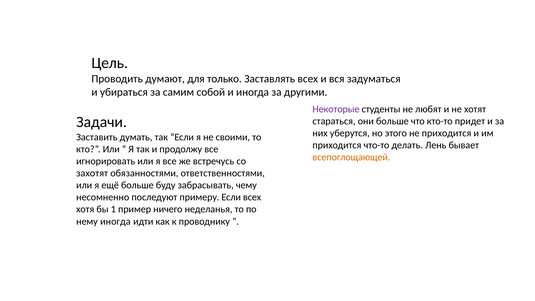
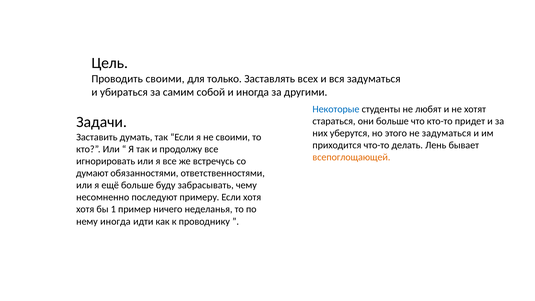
Проводить думают: думают -> своими
Некоторые colour: purple -> blue
не приходится: приходится -> задуматься
захотят: захотят -> думают
Если всех: всех -> хотя
